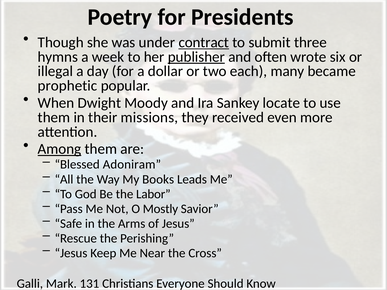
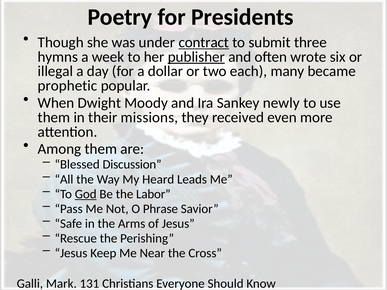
locate: locate -> newly
Among underline: present -> none
Adoniram: Adoniram -> Discussion
Books: Books -> Heard
God underline: none -> present
Mostly: Mostly -> Phrase
